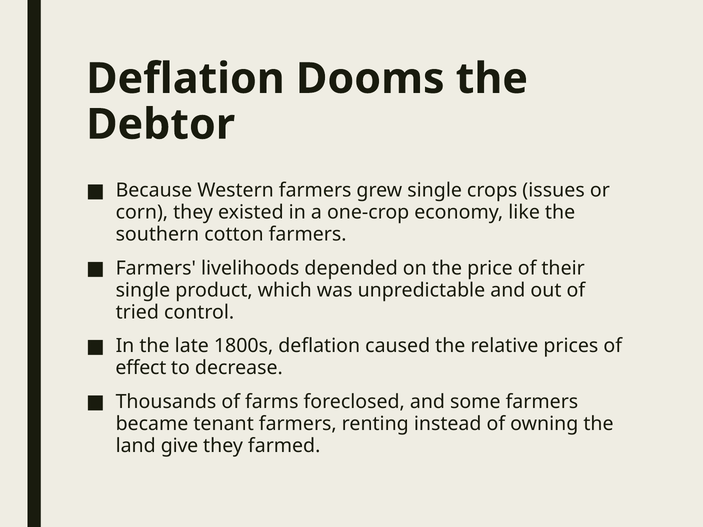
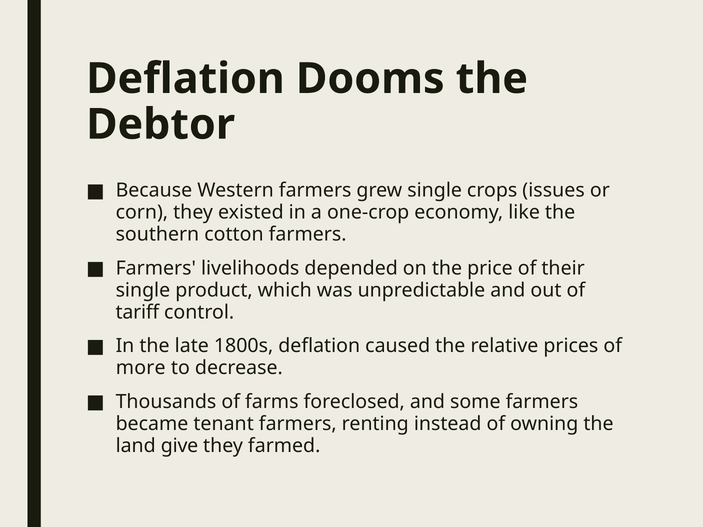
tried: tried -> tariff
effect: effect -> more
